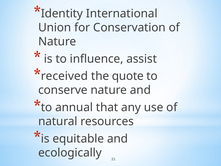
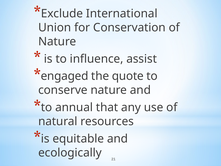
Identity: Identity -> Exclude
received: received -> engaged
